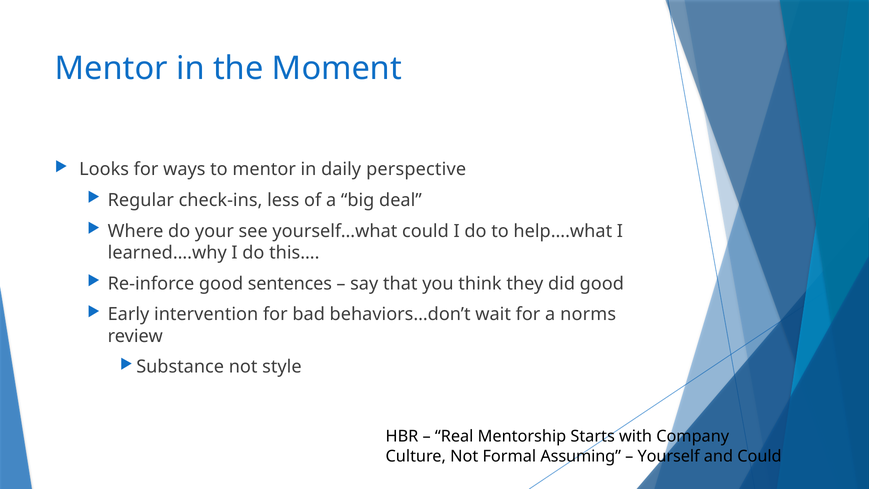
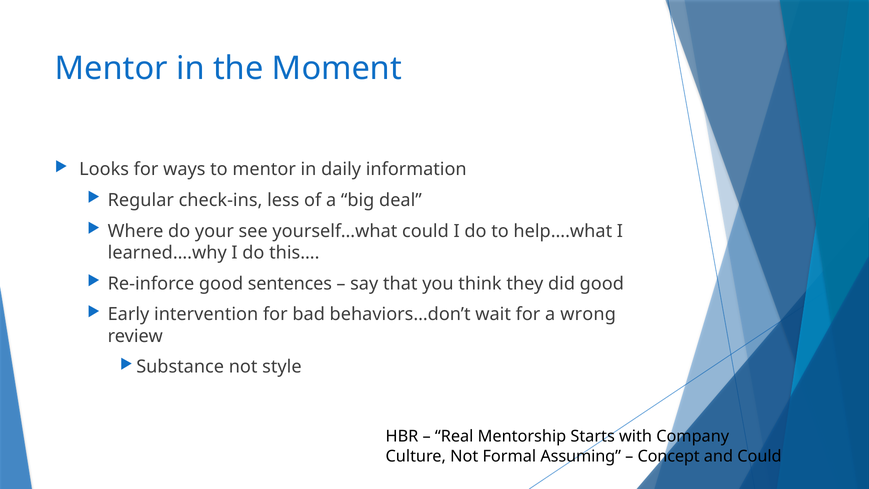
perspective: perspective -> information
norms: norms -> wrong
Yourself: Yourself -> Concept
